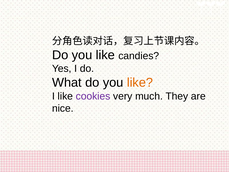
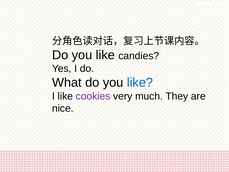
like at (140, 82) colour: orange -> blue
